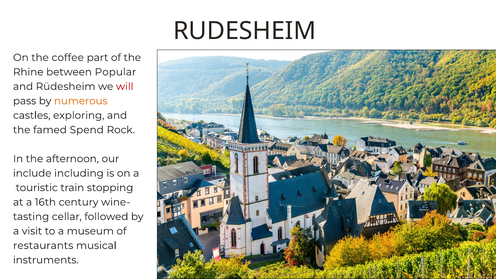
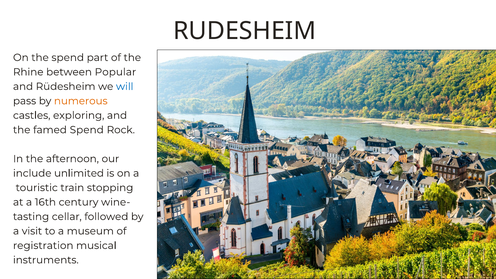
the coffee: coffee -> spend
will colour: red -> blue
including: including -> unlimited
restaurants: restaurants -> registration
